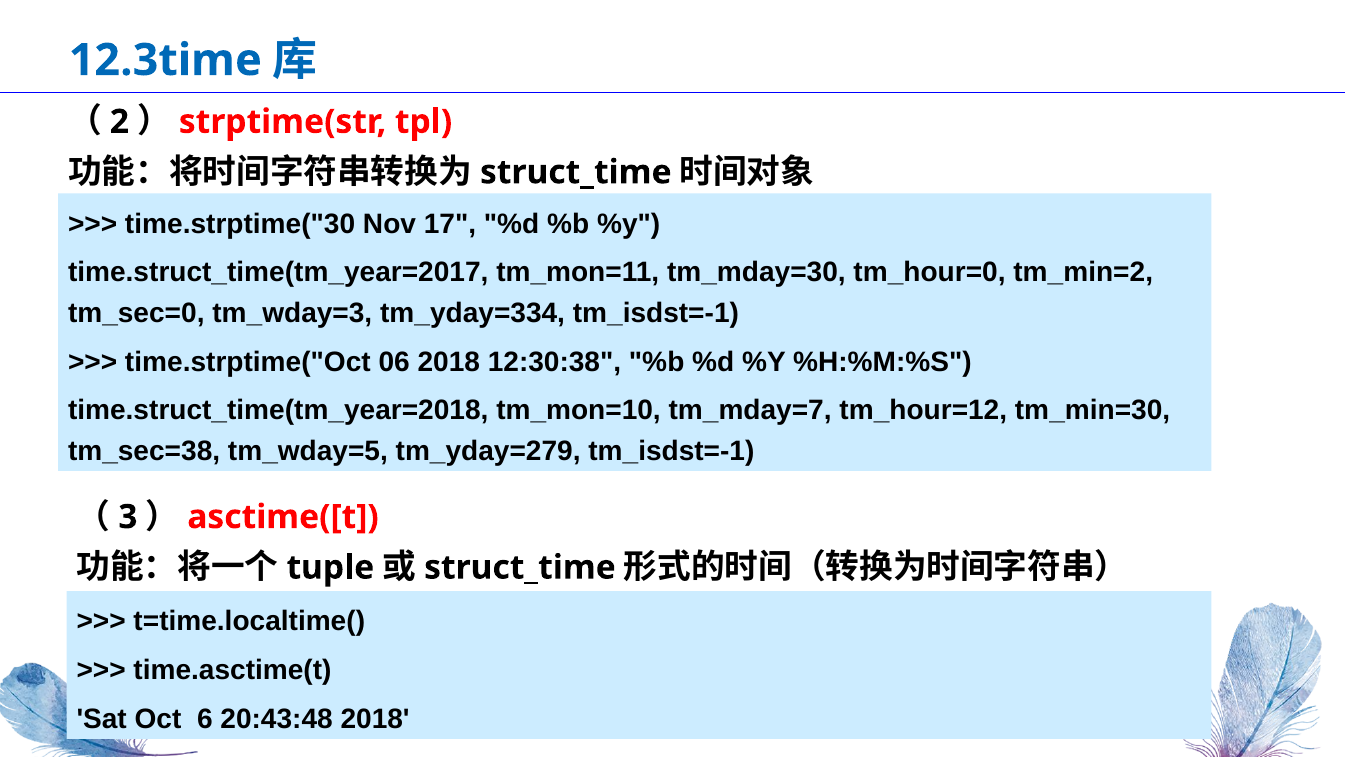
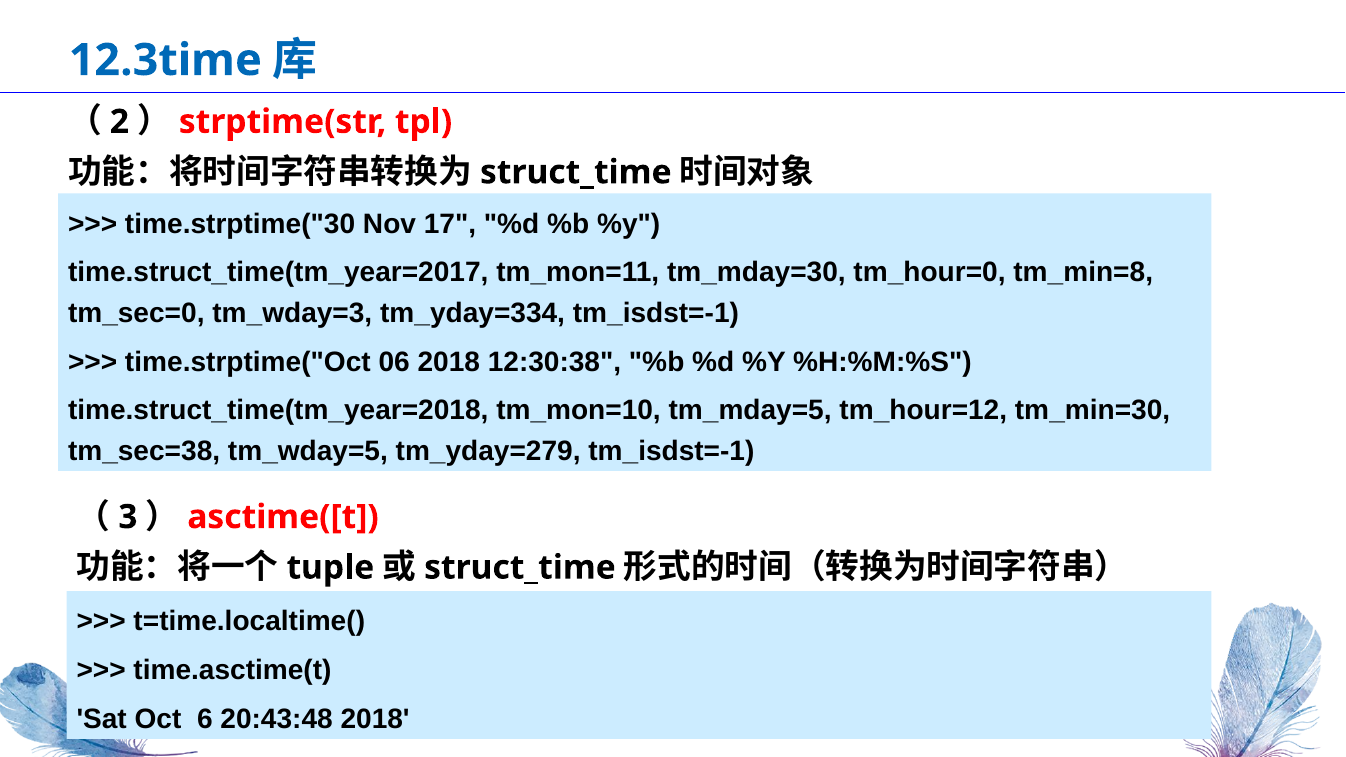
tm_min=2: tm_min=2 -> tm_min=8
tm_mday=7: tm_mday=7 -> tm_mday=5
